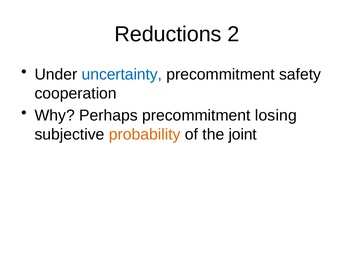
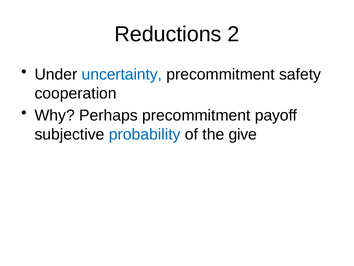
losing: losing -> payoff
probability colour: orange -> blue
joint: joint -> give
